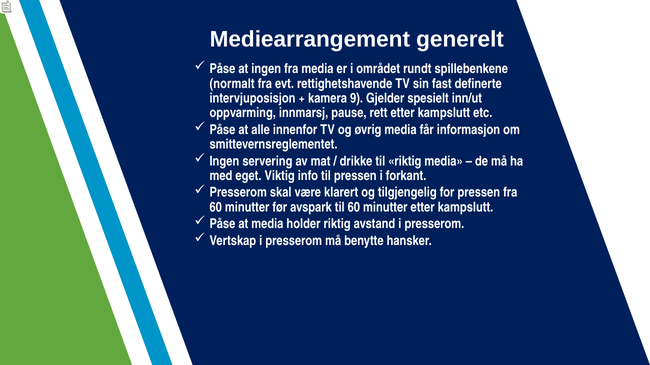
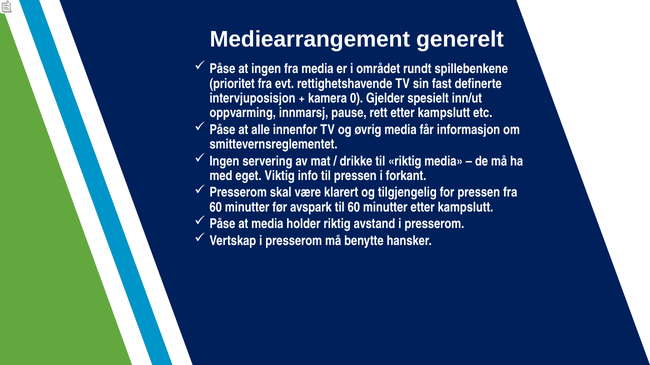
normalt: normalt -> prioritet
9: 9 -> 0
